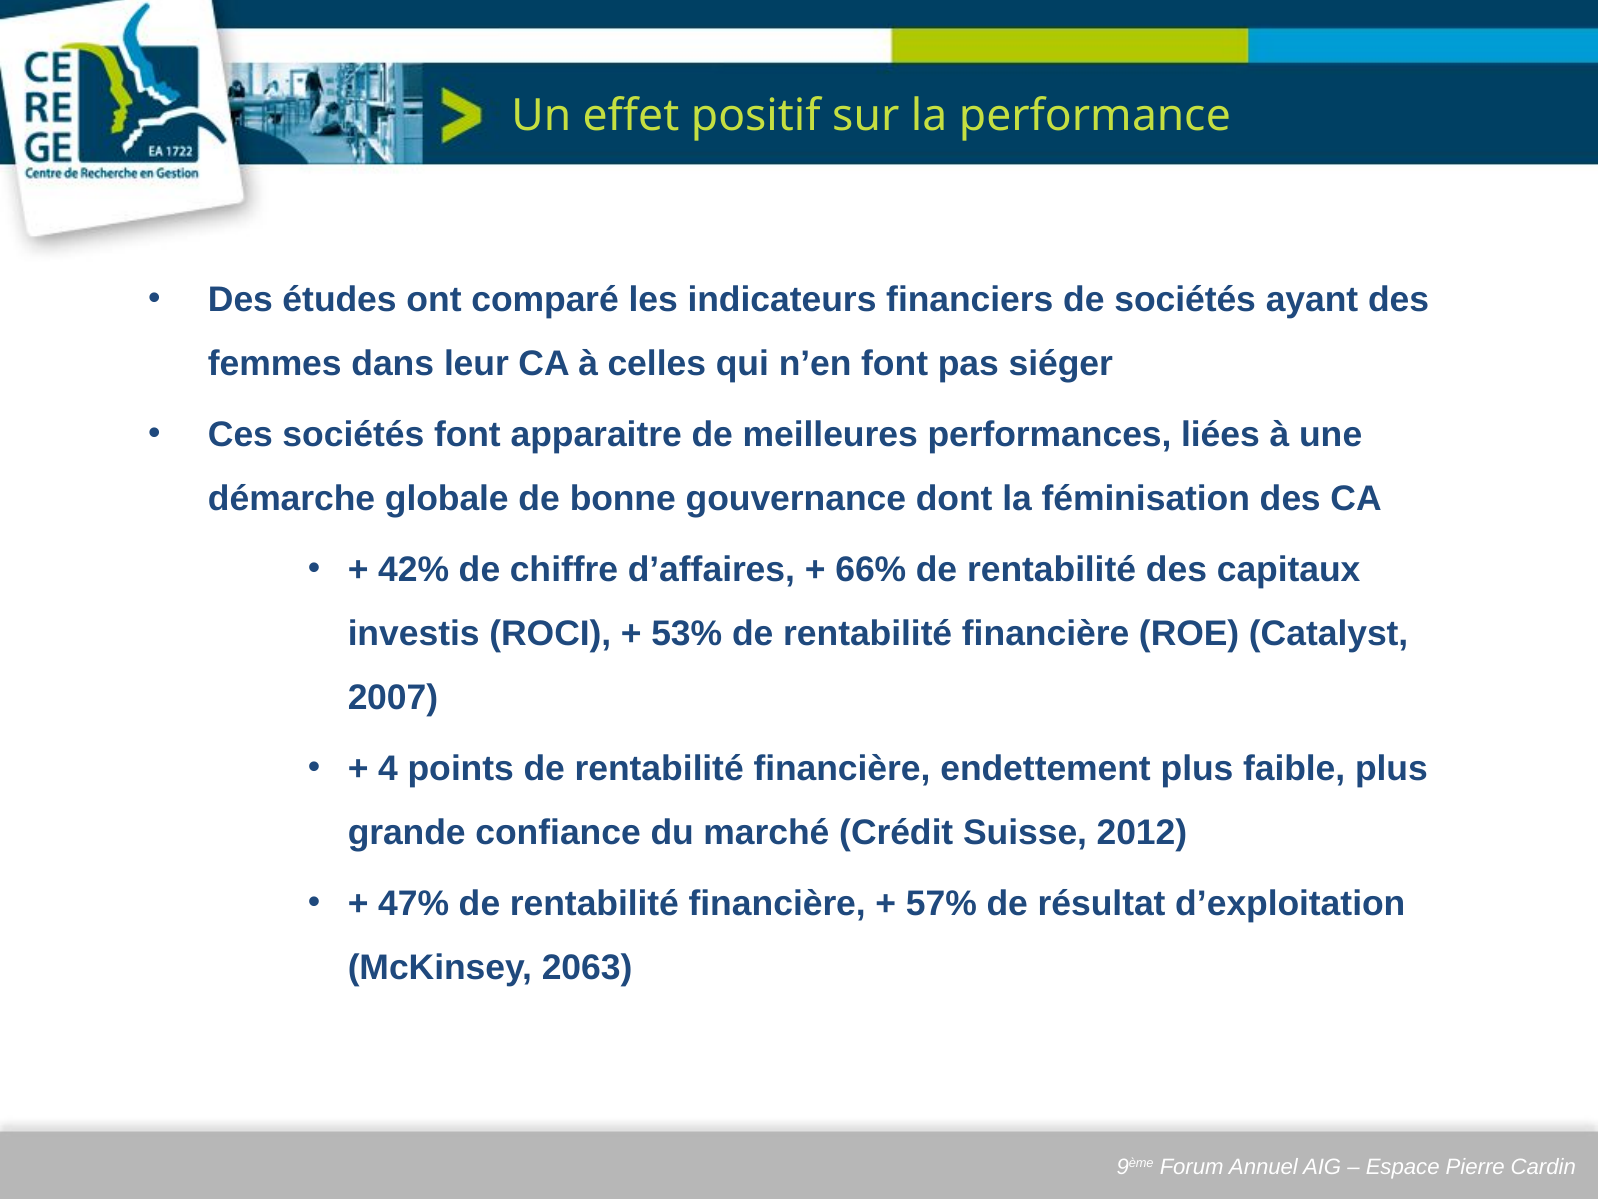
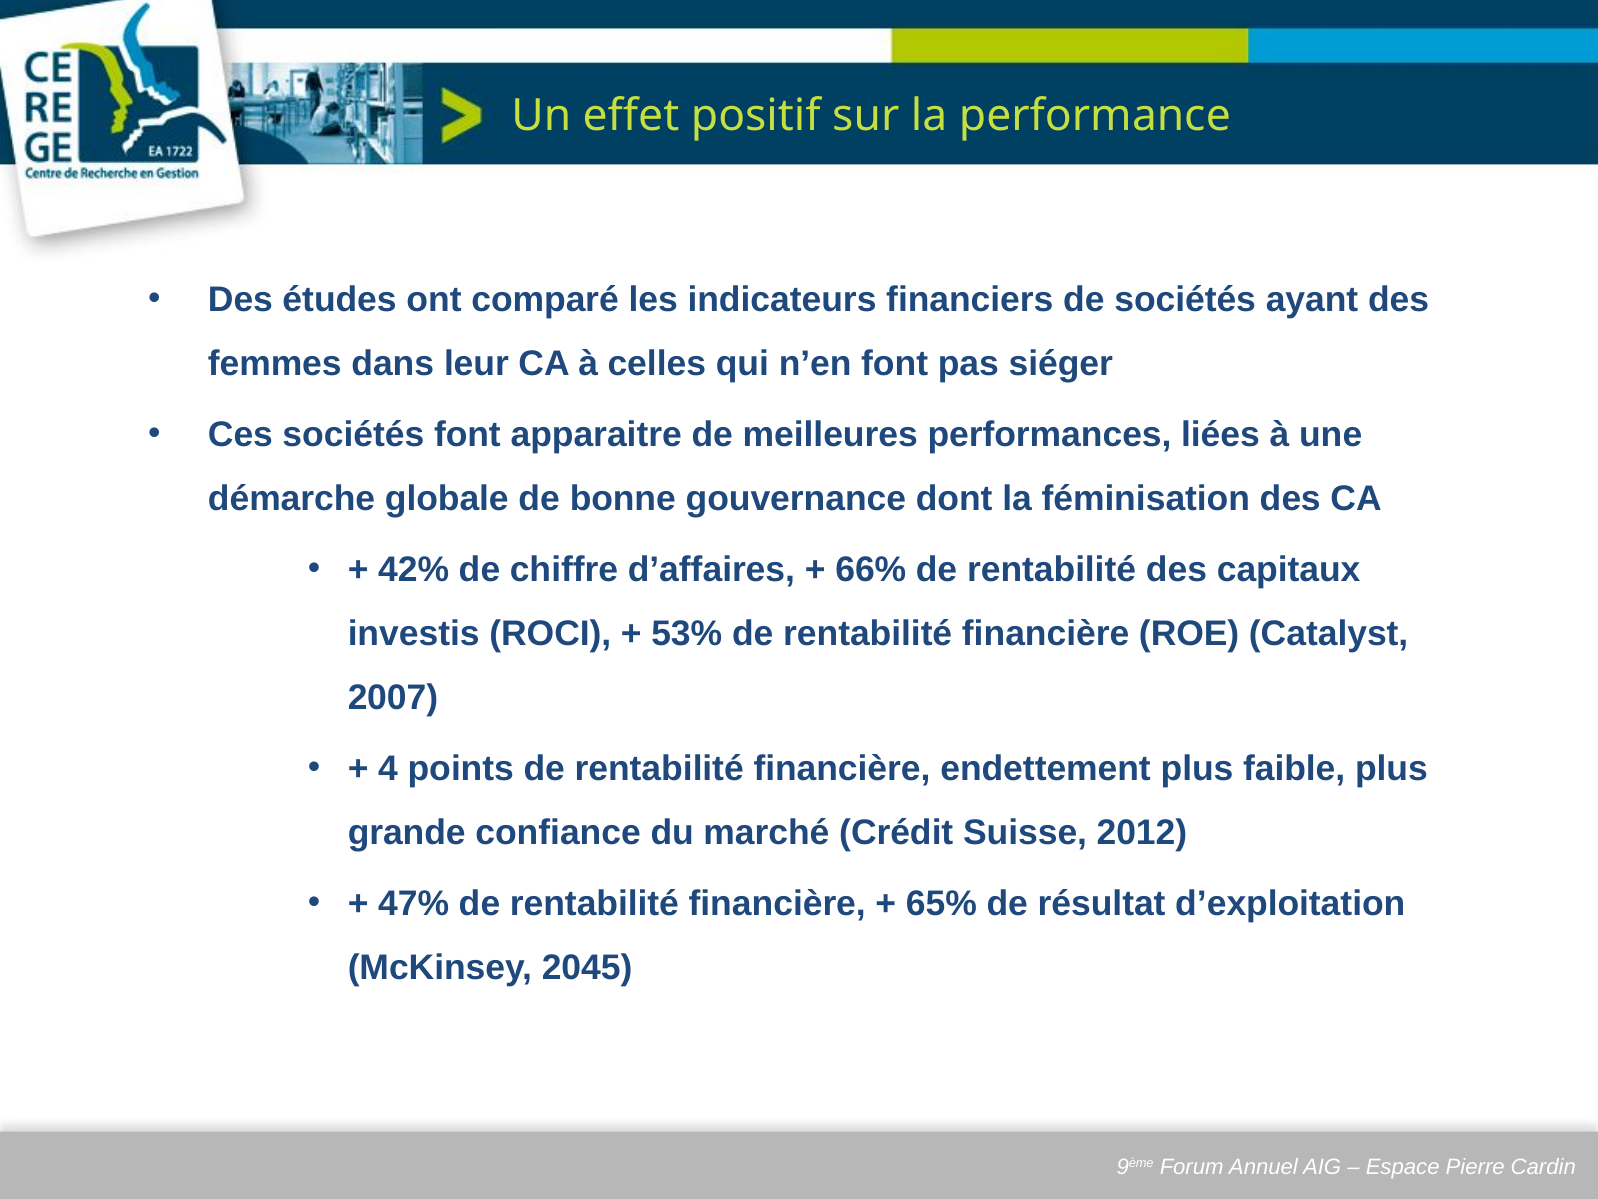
57%: 57% -> 65%
2063: 2063 -> 2045
